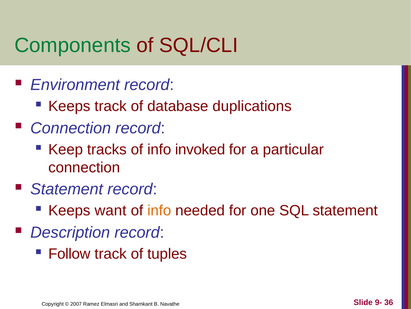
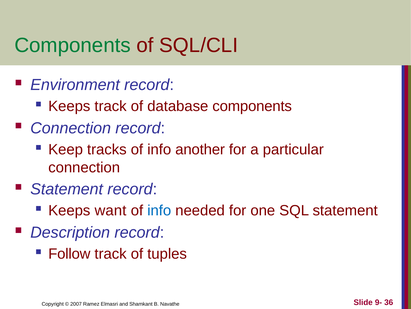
database duplications: duplications -> components
invoked: invoked -> another
info at (159, 210) colour: orange -> blue
